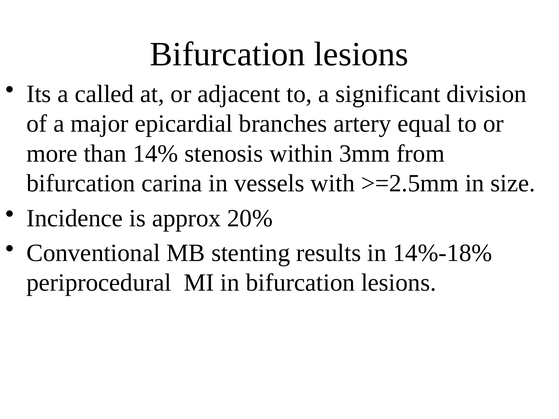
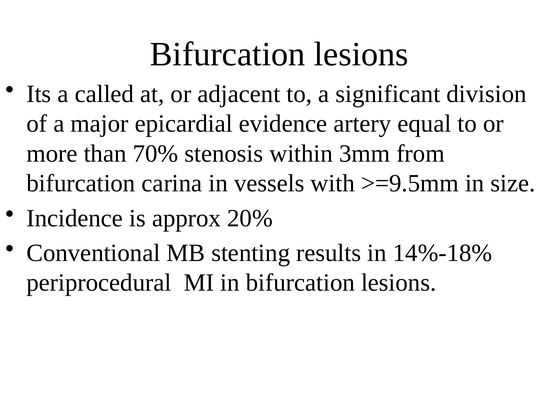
branches: branches -> evidence
14%: 14% -> 70%
>=2.5mm: >=2.5mm -> >=9.5mm
